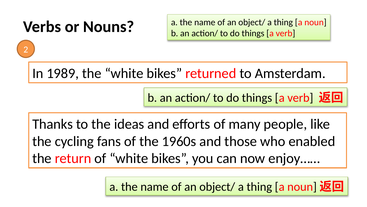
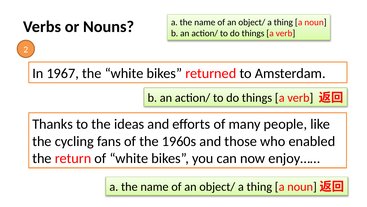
1989: 1989 -> 1967
